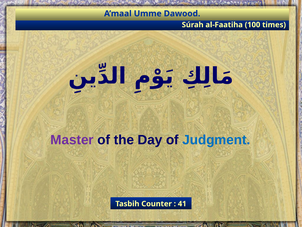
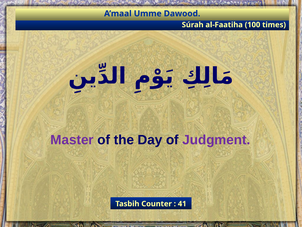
Judgment colour: blue -> purple
